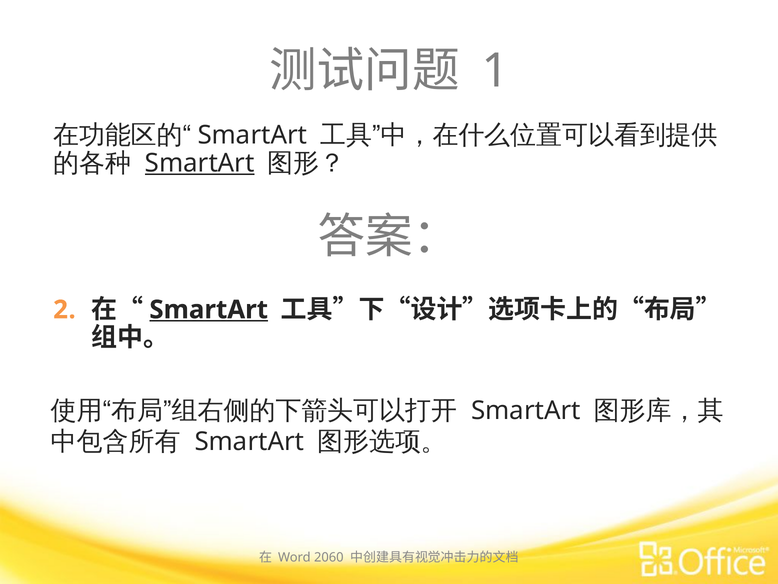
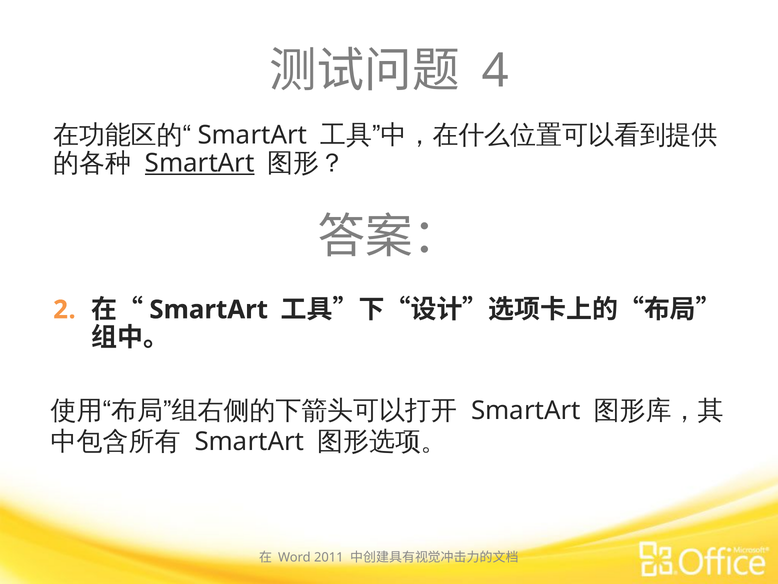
1: 1 -> 4
SmartArt at (209, 309) underline: present -> none
2060: 2060 -> 2011
